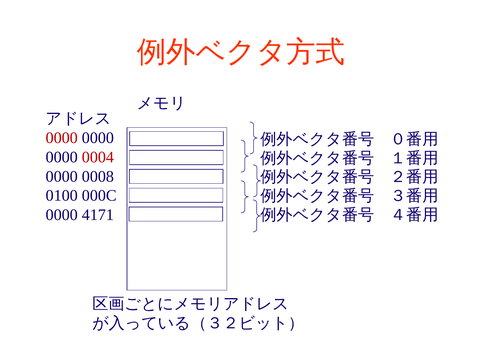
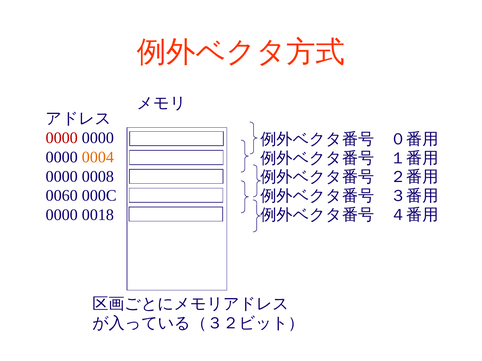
0004 colour: red -> orange
0100: 0100 -> 0060
4171: 4171 -> 0018
